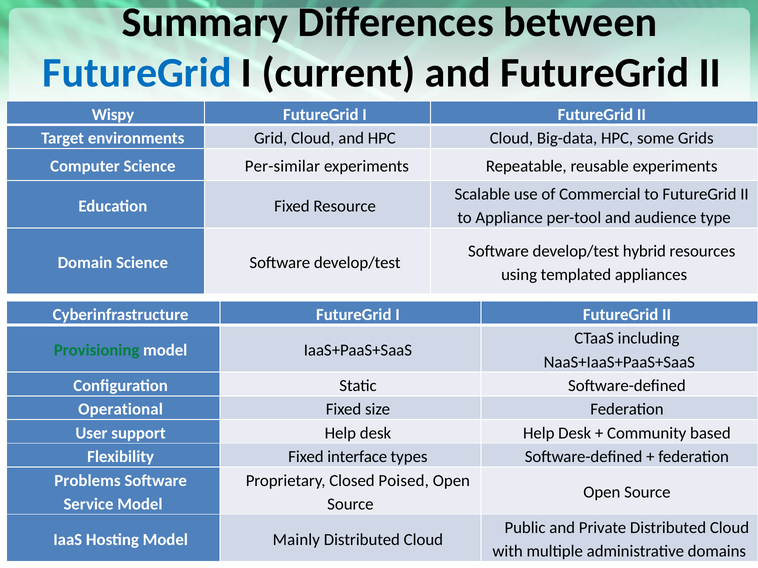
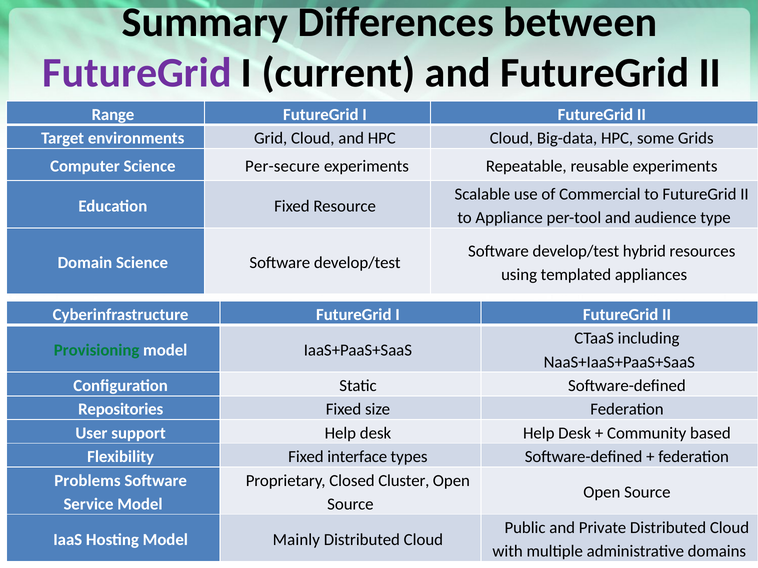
FutureGrid at (137, 73) colour: blue -> purple
Wispy: Wispy -> Range
Per-similar: Per-similar -> Per-secure
Operational: Operational -> Repositories
Poised: Poised -> Cluster
